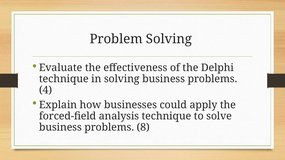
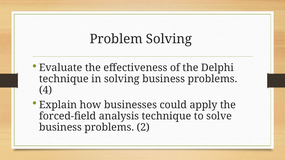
8: 8 -> 2
